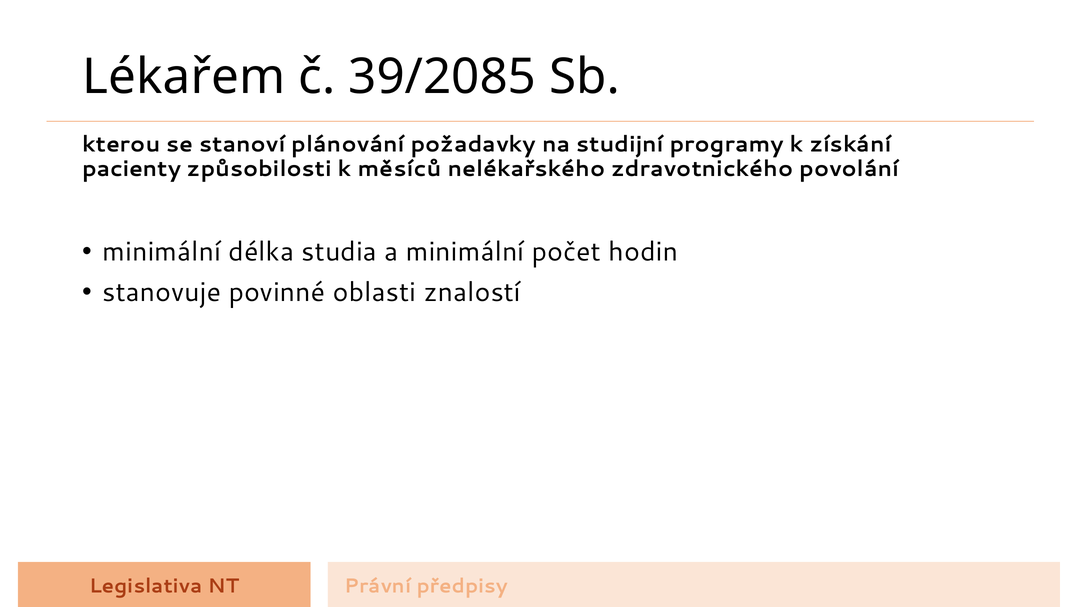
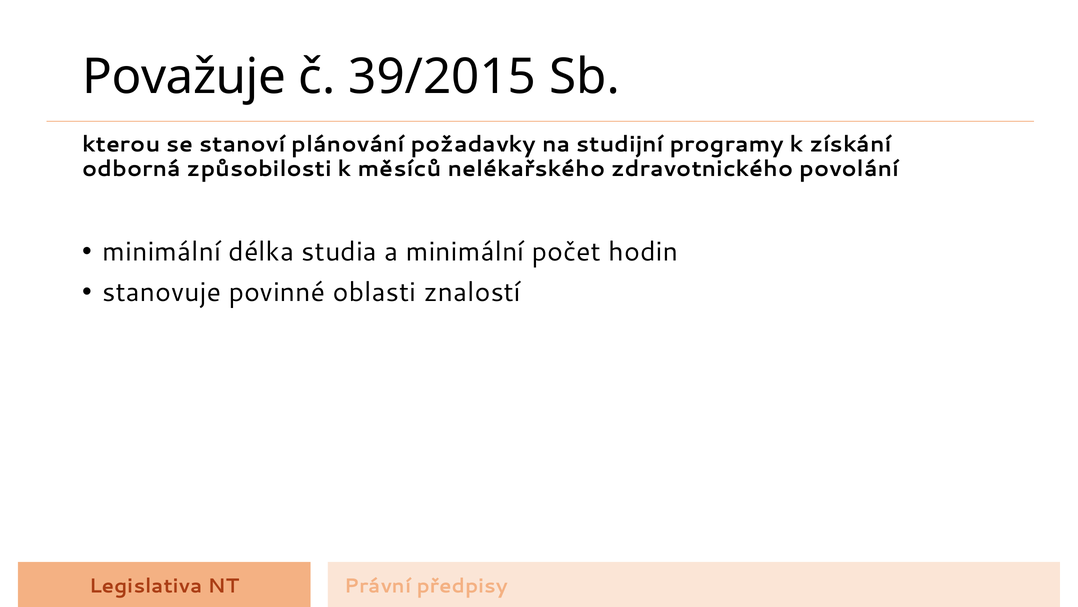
Lékařem: Lékařem -> Považuje
39/2085: 39/2085 -> 39/2015
pacienty: pacienty -> odborná
